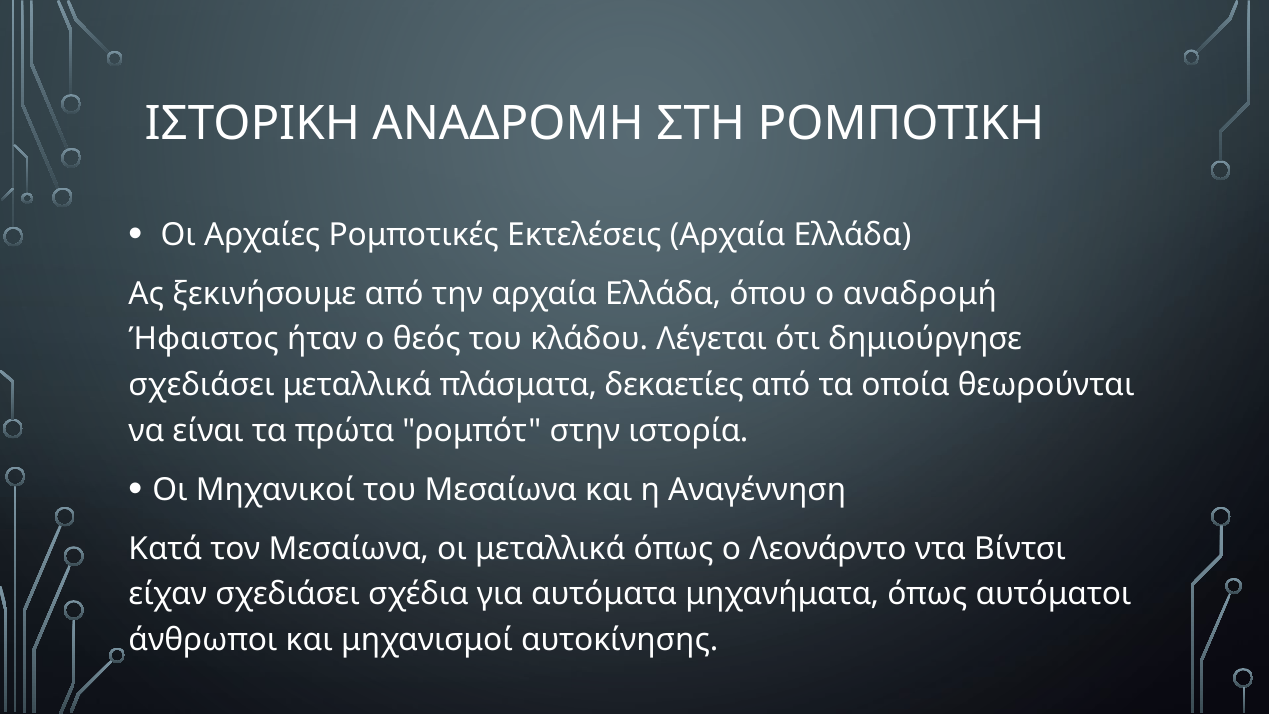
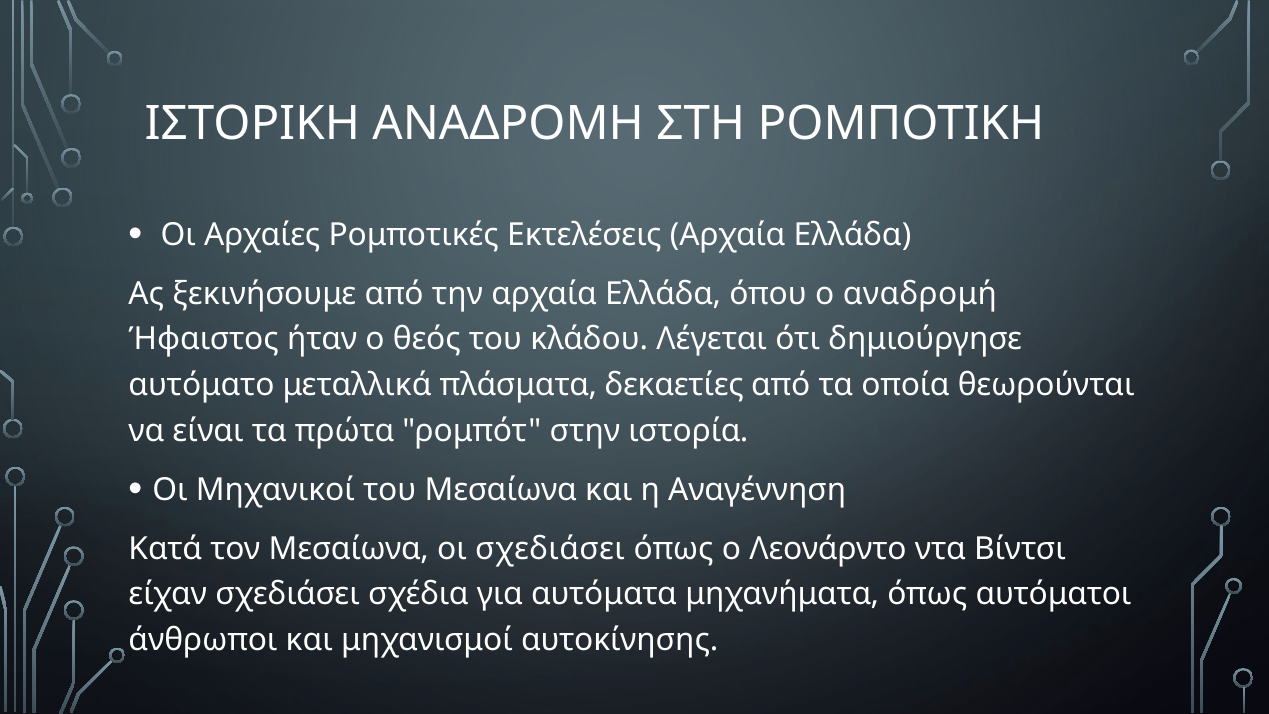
σχεδιάσει at (202, 385): σχεδιάσει -> αυτόματο
οι μεταλλικά: μεταλλικά -> σχεδιάσει
